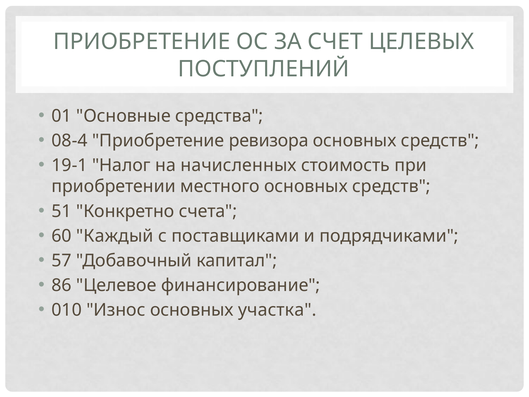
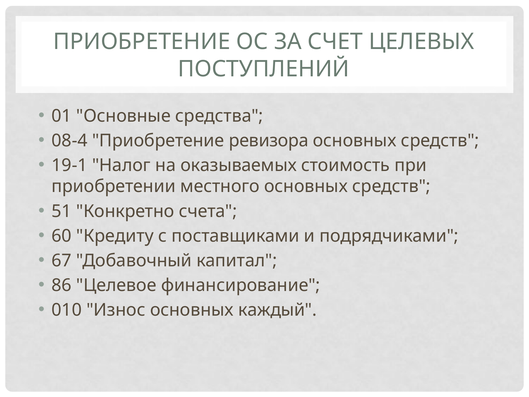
начисленных: начисленных -> оказываемых
Каждый: Каждый -> Кредиту
57: 57 -> 67
участка: участка -> каждый
